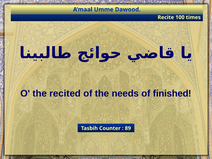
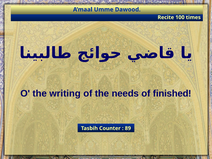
recited: recited -> writing
